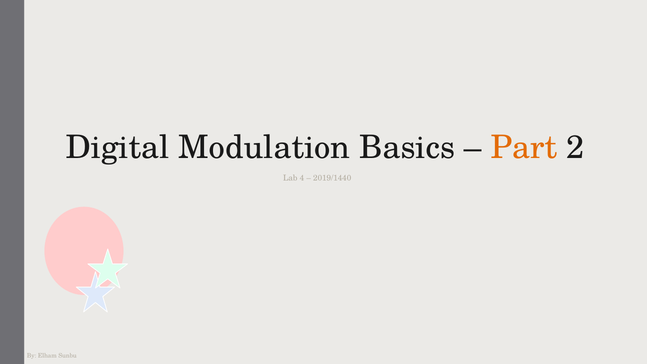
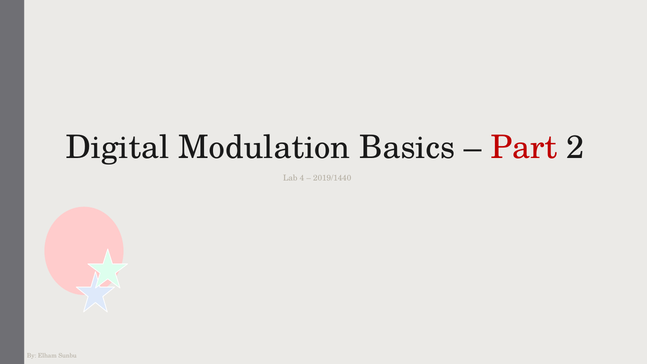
Part colour: orange -> red
